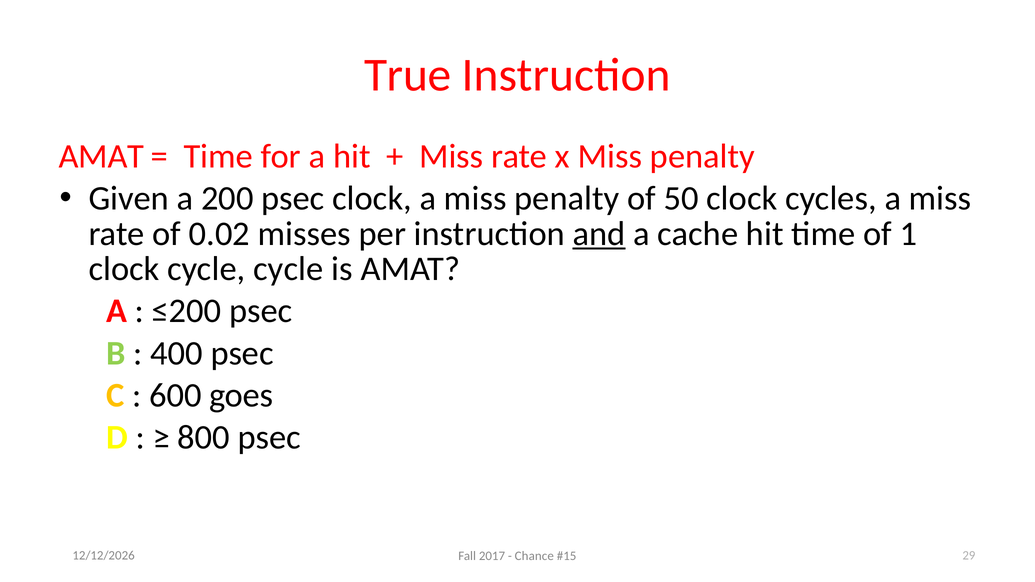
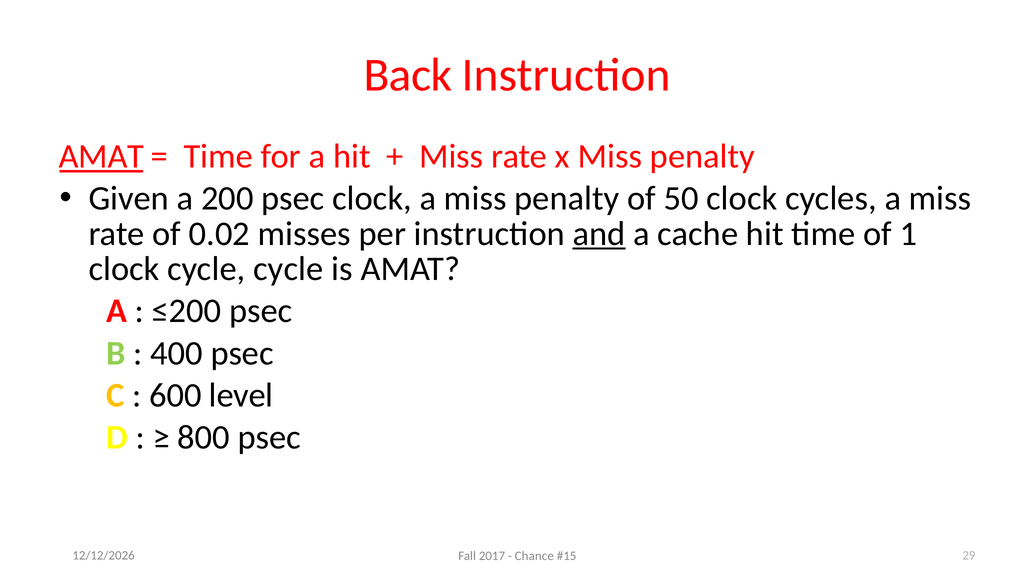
True: True -> Back
AMAT at (101, 156) underline: none -> present
goes: goes -> level
